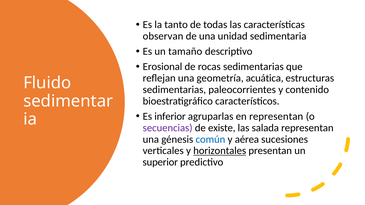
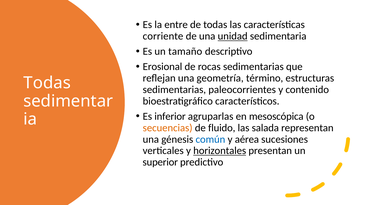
tanto: tanto -> entre
observan: observan -> corriente
unidad underline: none -> present
acuática: acuática -> término
Fluido at (47, 83): Fluido -> Todas
en representan: representan -> mesoscópica
secuencias colour: purple -> orange
existe: existe -> fluido
